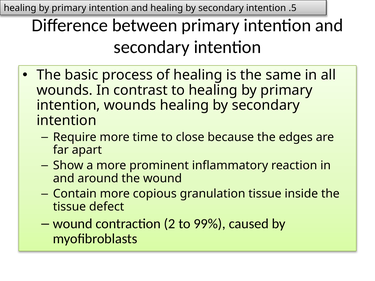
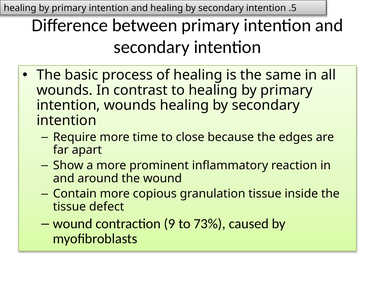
2: 2 -> 9
99%: 99% -> 73%
